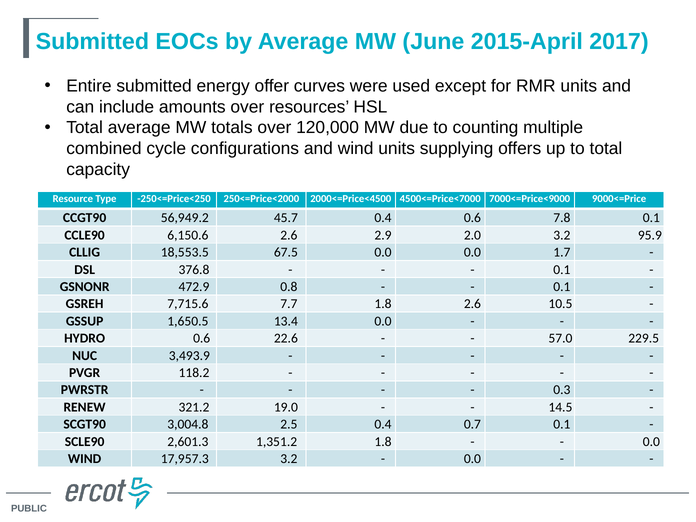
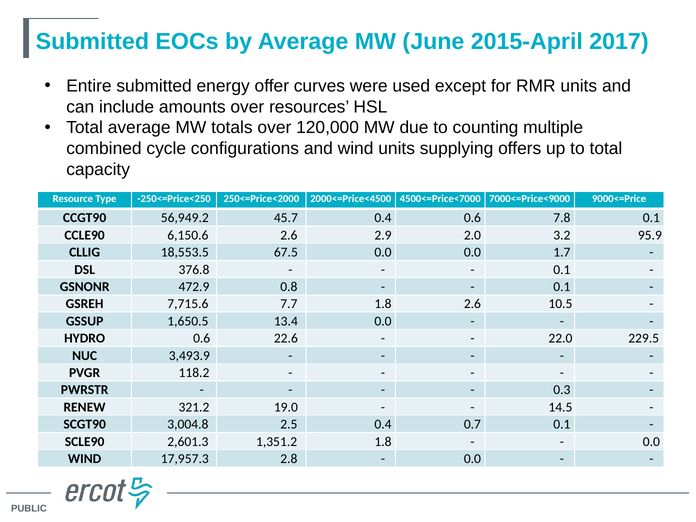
57.0: 57.0 -> 22.0
17,957.3 3.2: 3.2 -> 2.8
